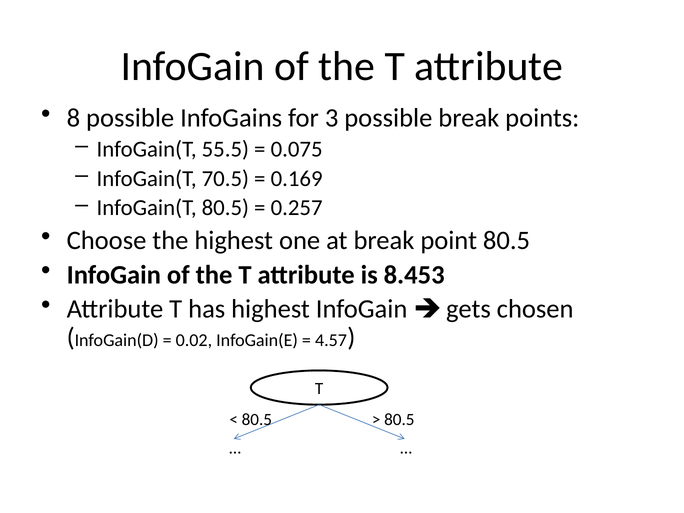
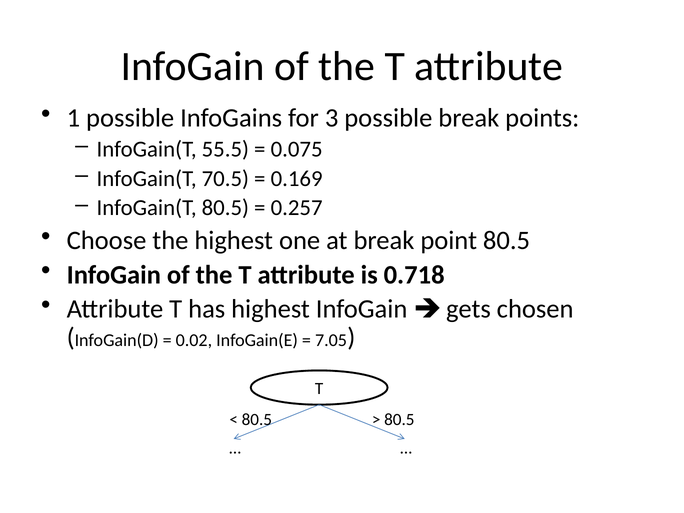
8: 8 -> 1
8.453: 8.453 -> 0.718
4.57: 4.57 -> 7.05
